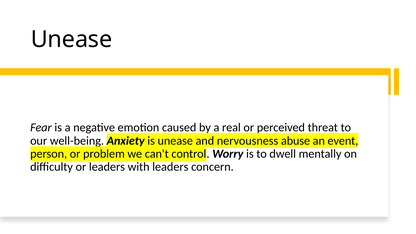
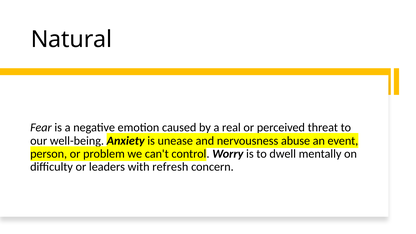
Unease at (71, 39): Unease -> Natural
with leaders: leaders -> refresh
